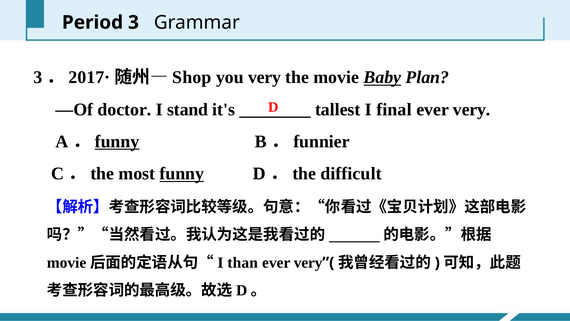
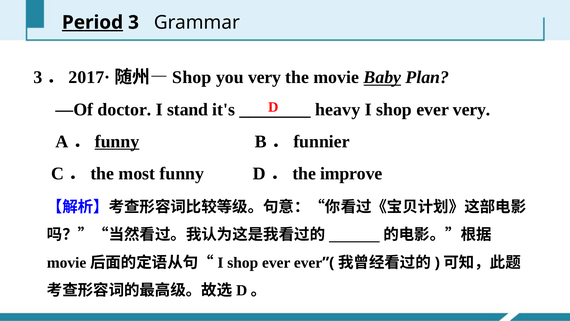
Period underline: none -> present
tallest: tallest -> heavy
I final: final -> shop
funny at (182, 174) underline: present -> none
difficult: difficult -> improve
than at (243, 262): than -> shop
very at (308, 262): very -> ever
